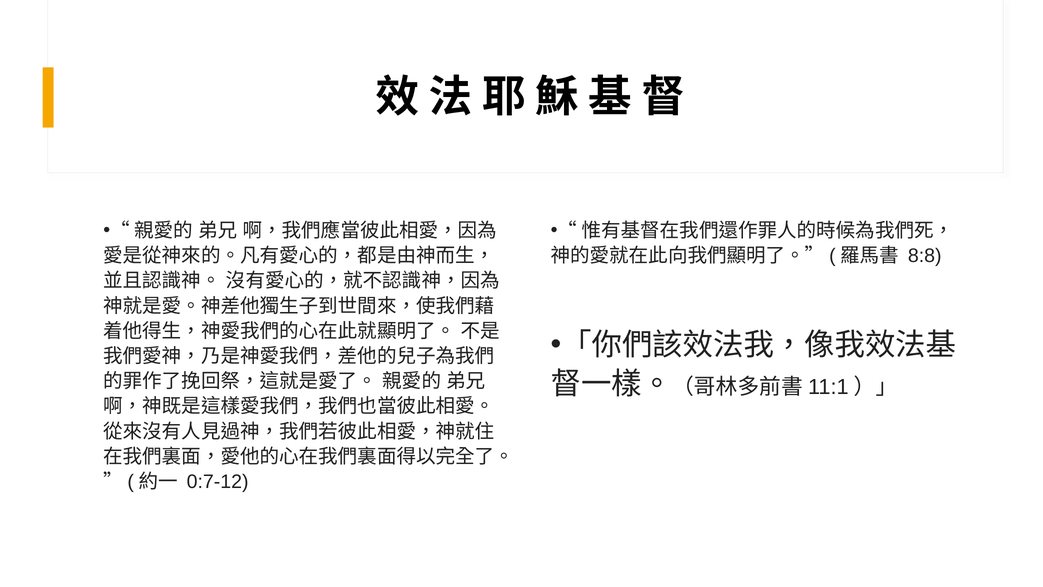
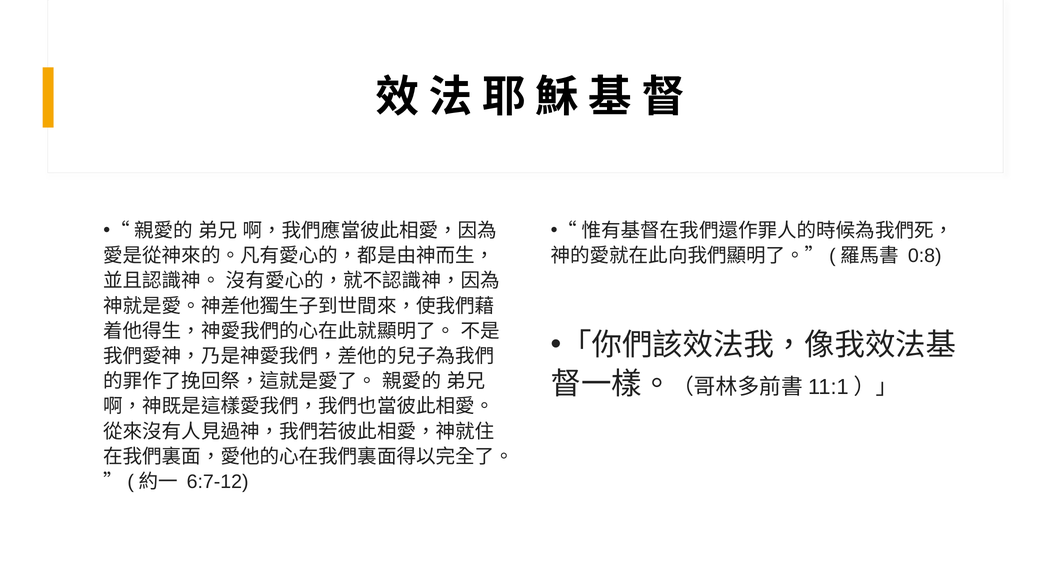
8:8: 8:8 -> 0:8
0:7-12: 0:7-12 -> 6:7-12
